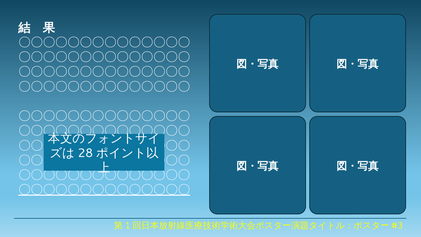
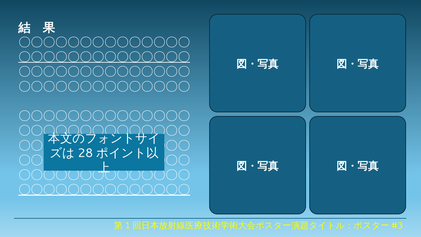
〇〇〇〇〇〇〇〇〇〇〇〇〇〇 at (104, 57) underline: none -> present
